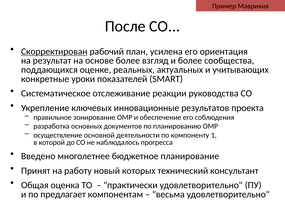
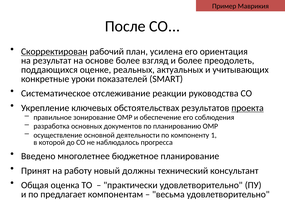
сообщества: сообщества -> преодолеть
инновационные: инновационные -> обстоятельствах
проекта underline: none -> present
которых: которых -> должны
